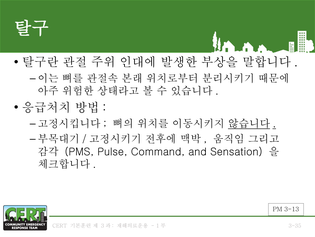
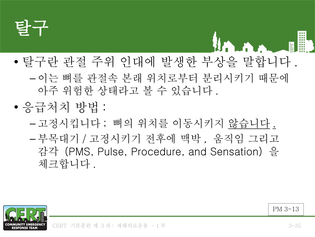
Command: Command -> Procedure
